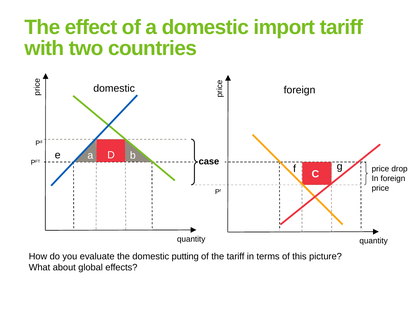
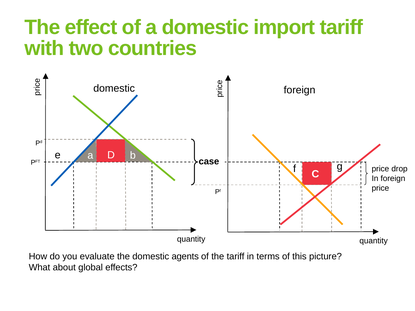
putting: putting -> agents
